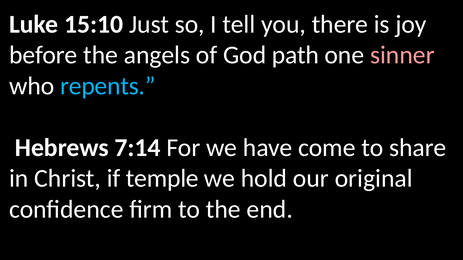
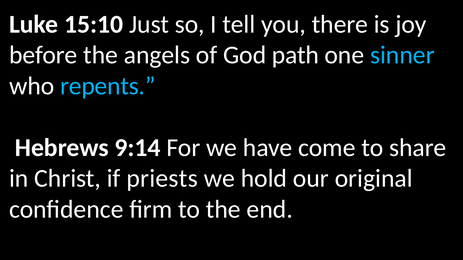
sinner colour: pink -> light blue
7:14: 7:14 -> 9:14
temple: temple -> priests
